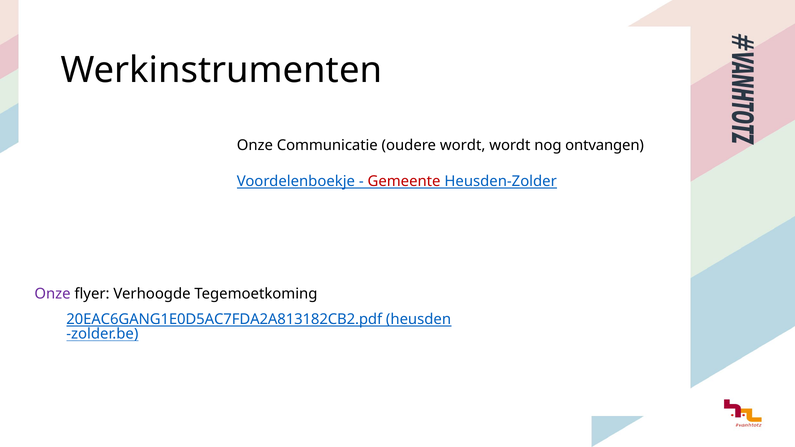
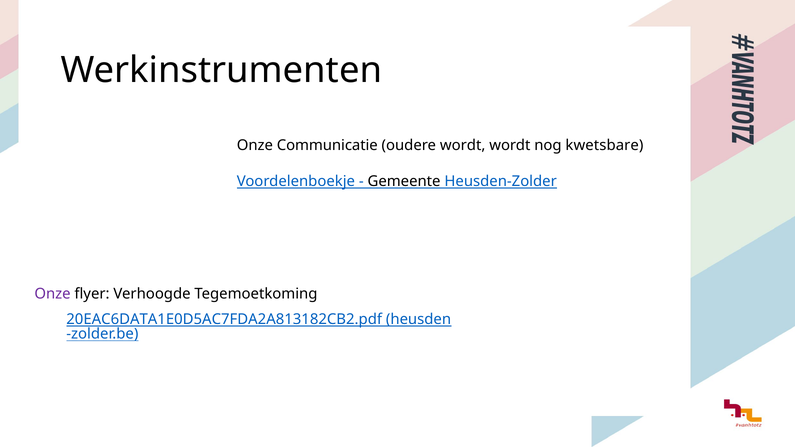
ontvangen: ontvangen -> kwetsbare
Gemeente colour: red -> black
20EAC6GANG1E0D5AC7FDA2A813182CB2.pdf: 20EAC6GANG1E0D5AC7FDA2A813182CB2.pdf -> 20EAC6DATA1E0D5AC7FDA2A813182CB2.pdf
